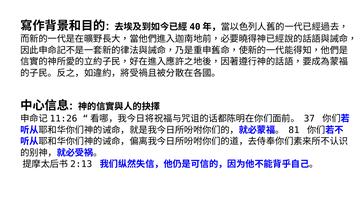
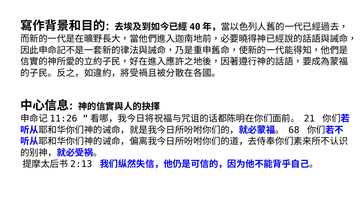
37: 37 -> 21
81: 81 -> 68
